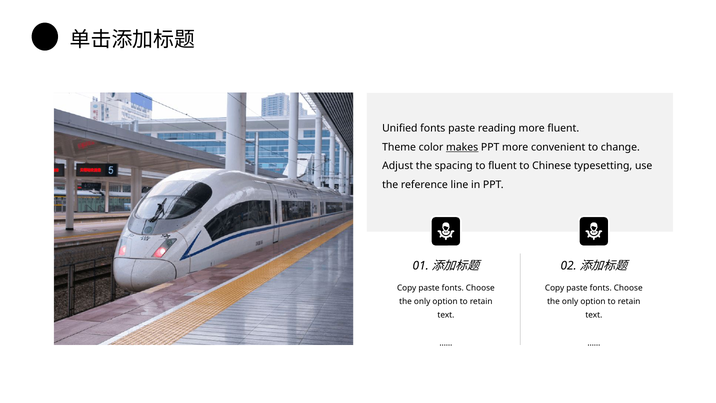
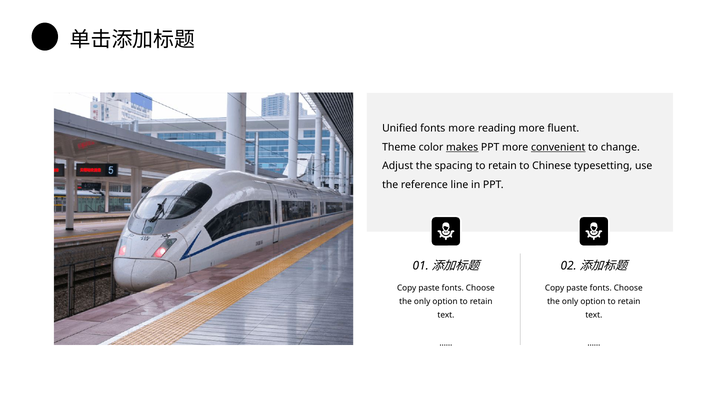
fonts paste: paste -> more
convenient underline: none -> present
spacing to fluent: fluent -> retain
